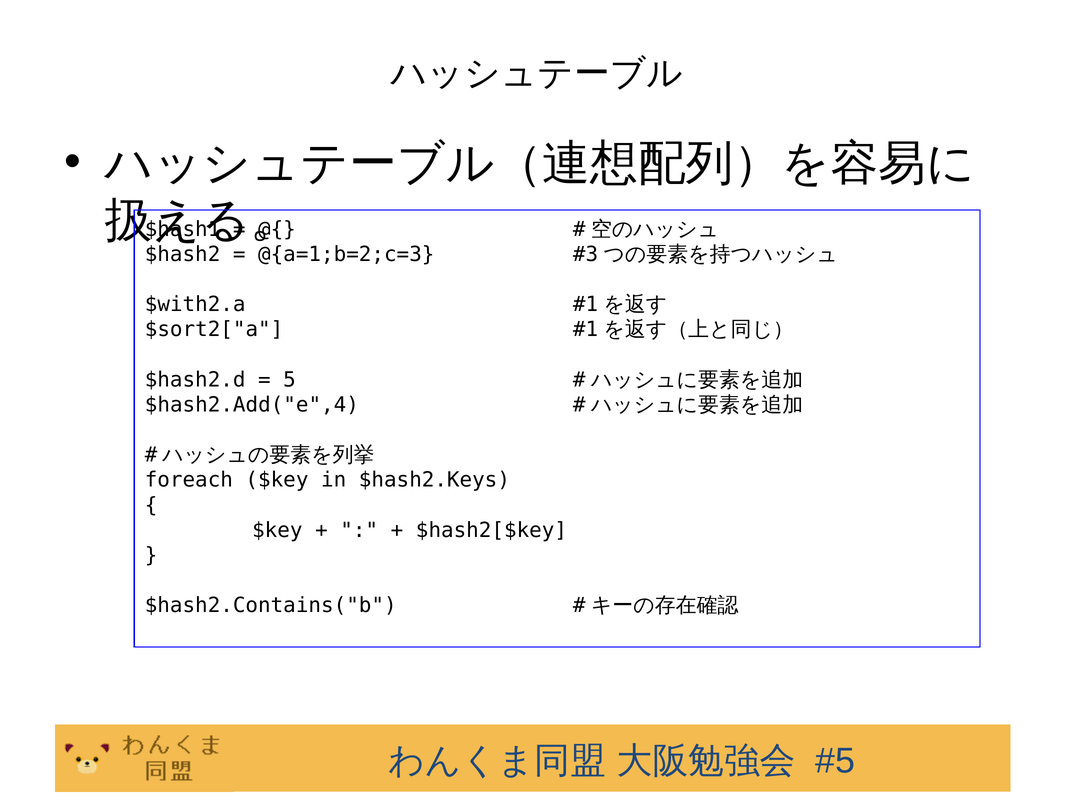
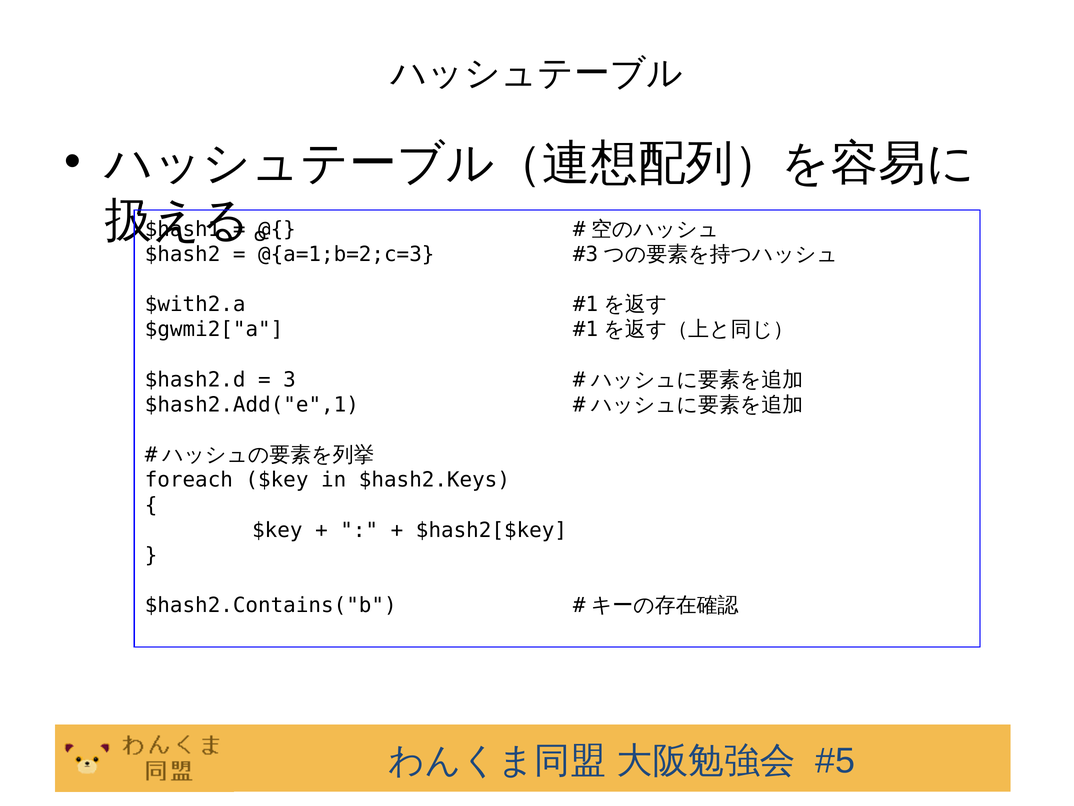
$sort2["a: $sort2["a -> $gwmi2["a
5: 5 -> 3
$hash2.Add("e",4: $hash2.Add("e",4 -> $hash2.Add("e",1
